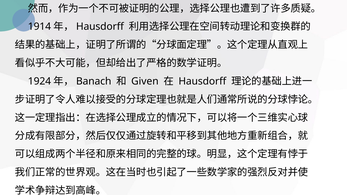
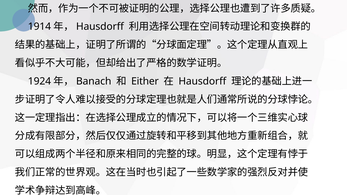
Given: Given -> Either
